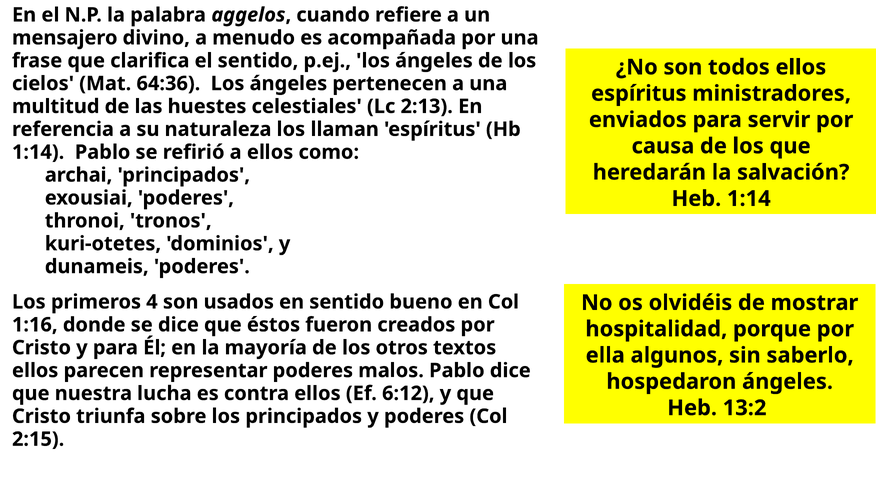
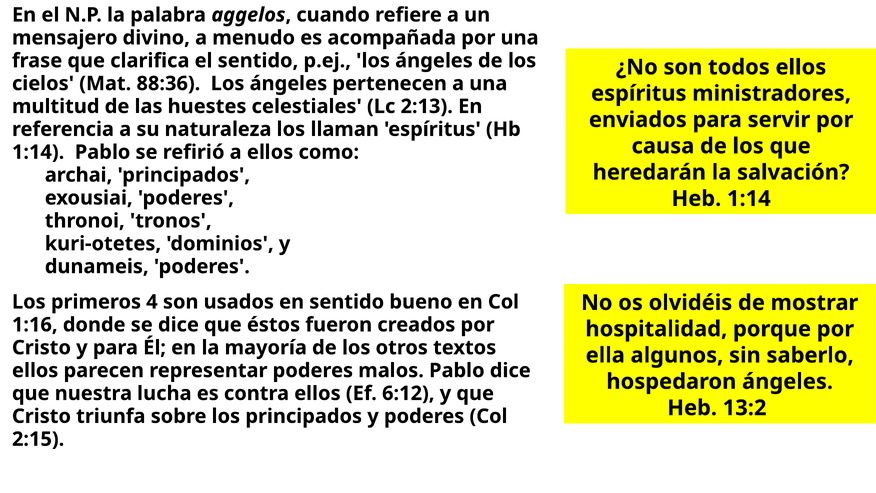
64:36: 64:36 -> 88:36
